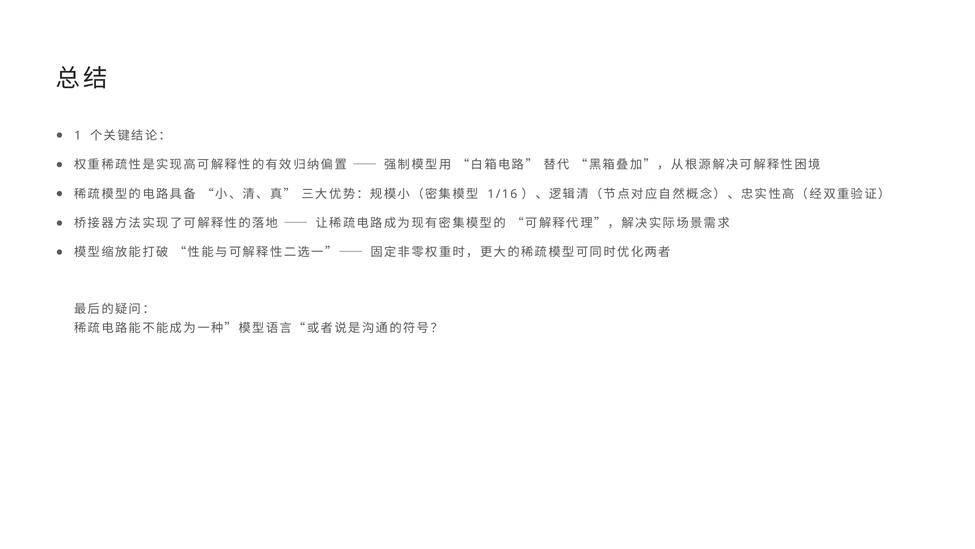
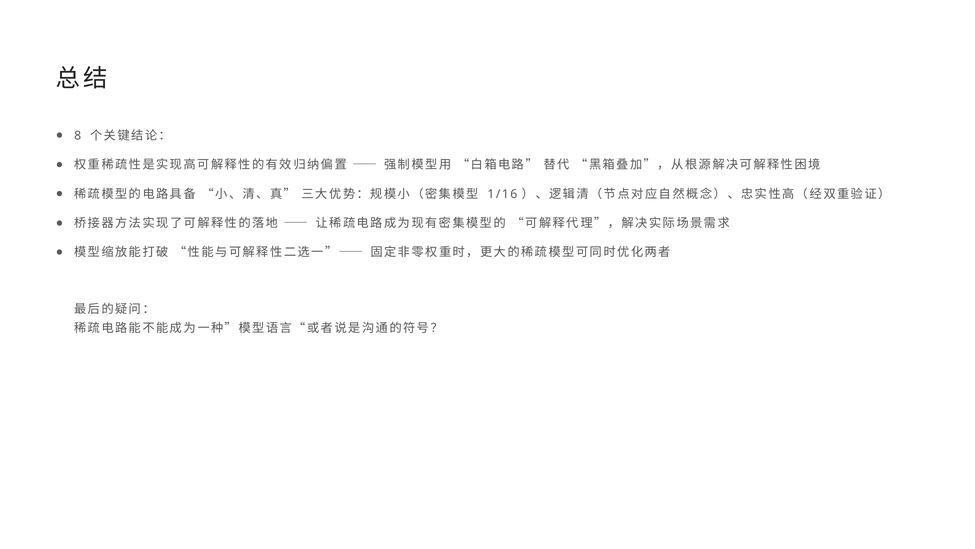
1: 1 -> 8
